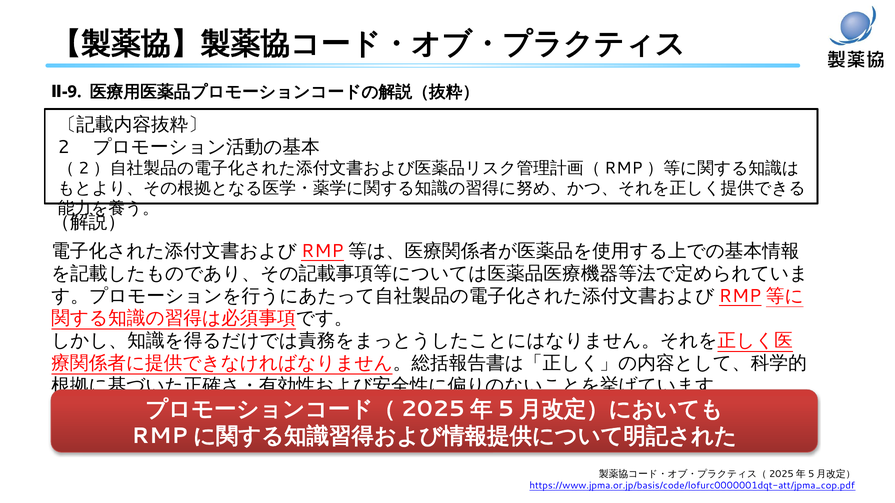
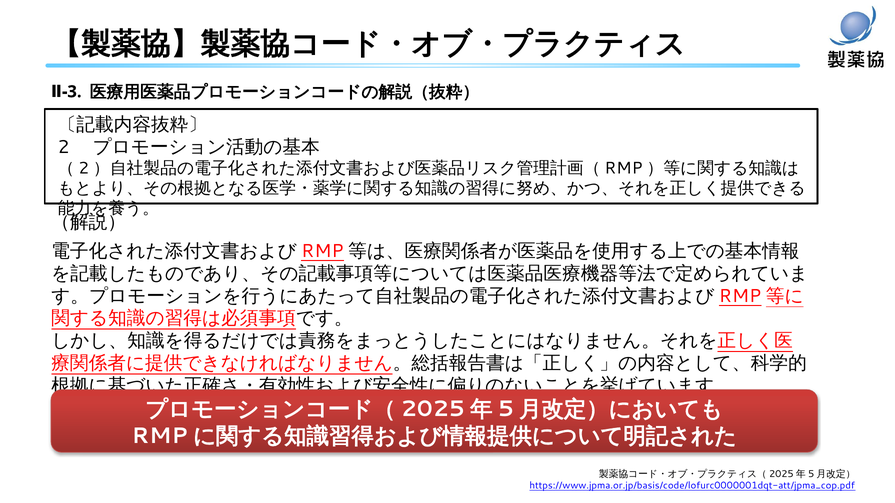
9: 9 -> 3
